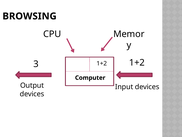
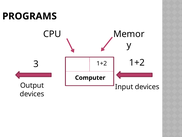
BROWSING: BROWSING -> PROGRAMS
